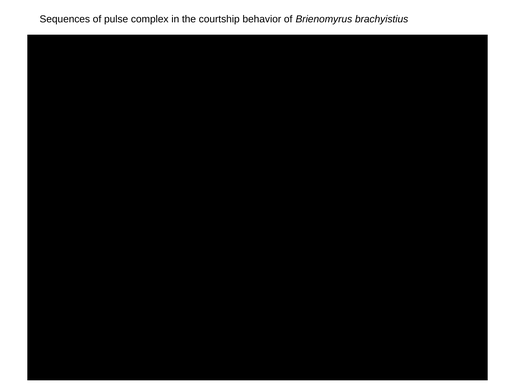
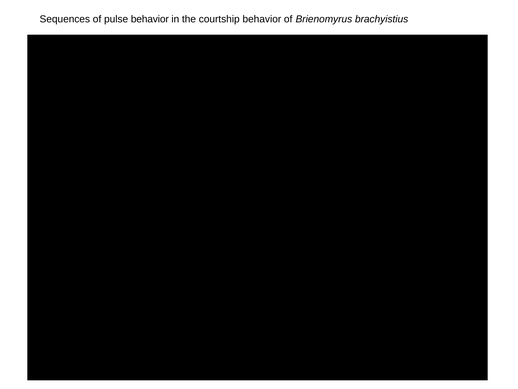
pulse complex: complex -> behavior
